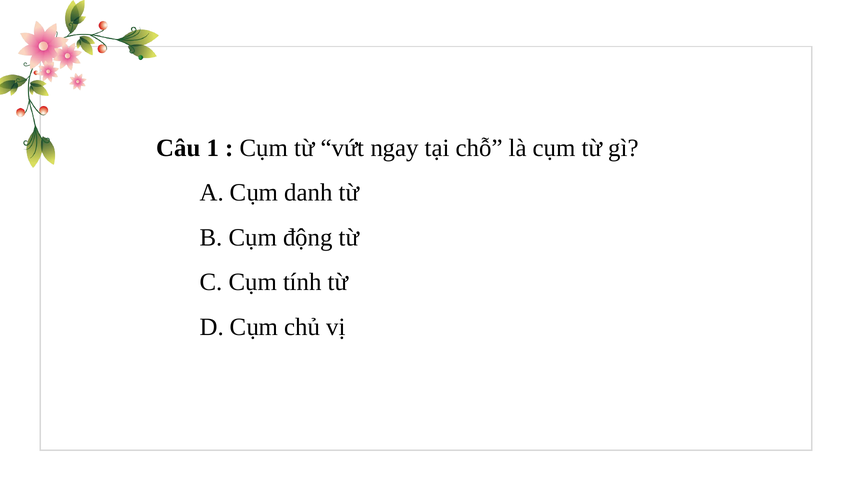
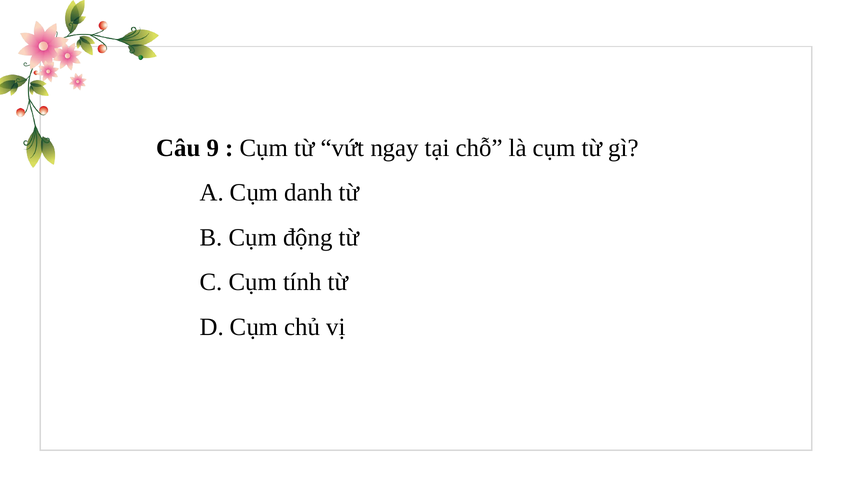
1: 1 -> 9
